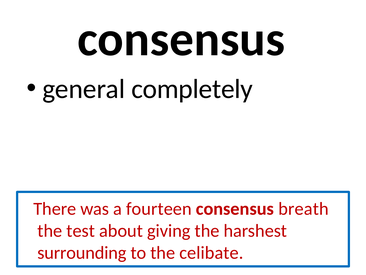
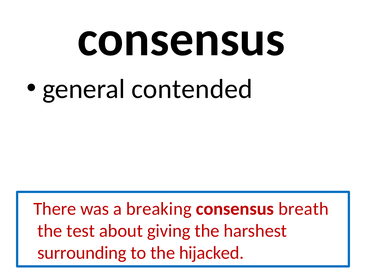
completely: completely -> contended
fourteen: fourteen -> breaking
celibate: celibate -> hijacked
